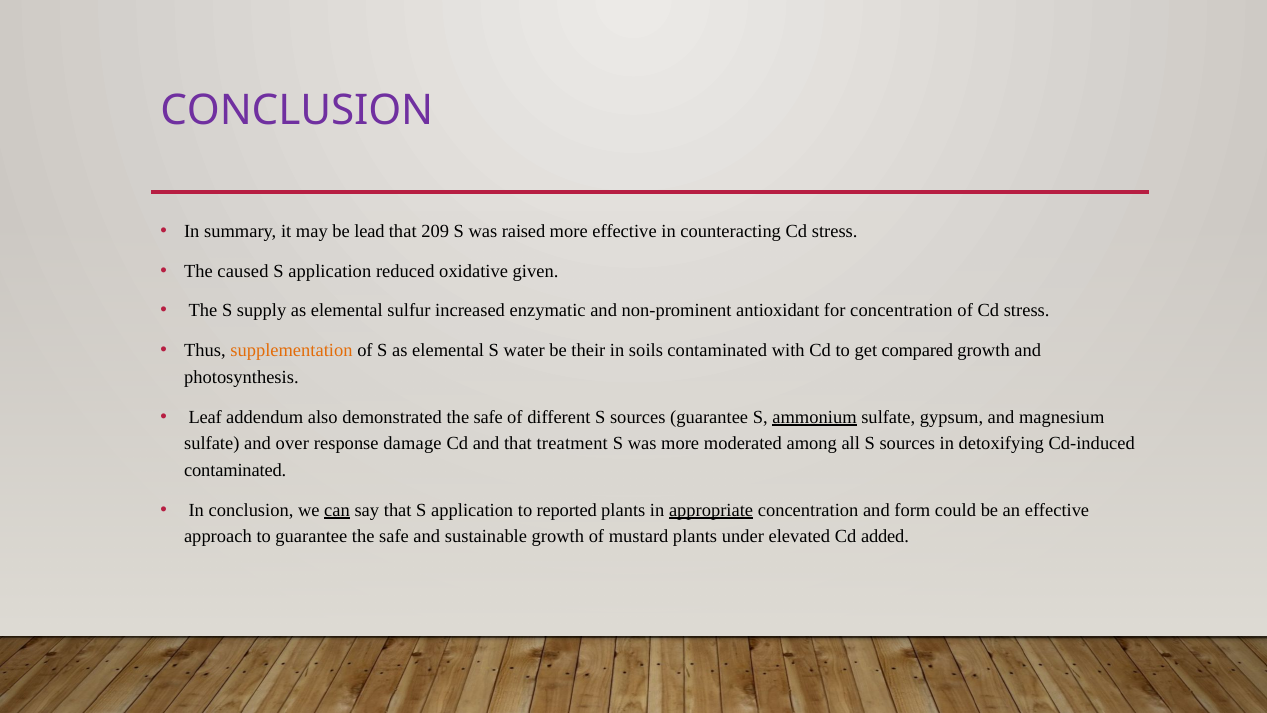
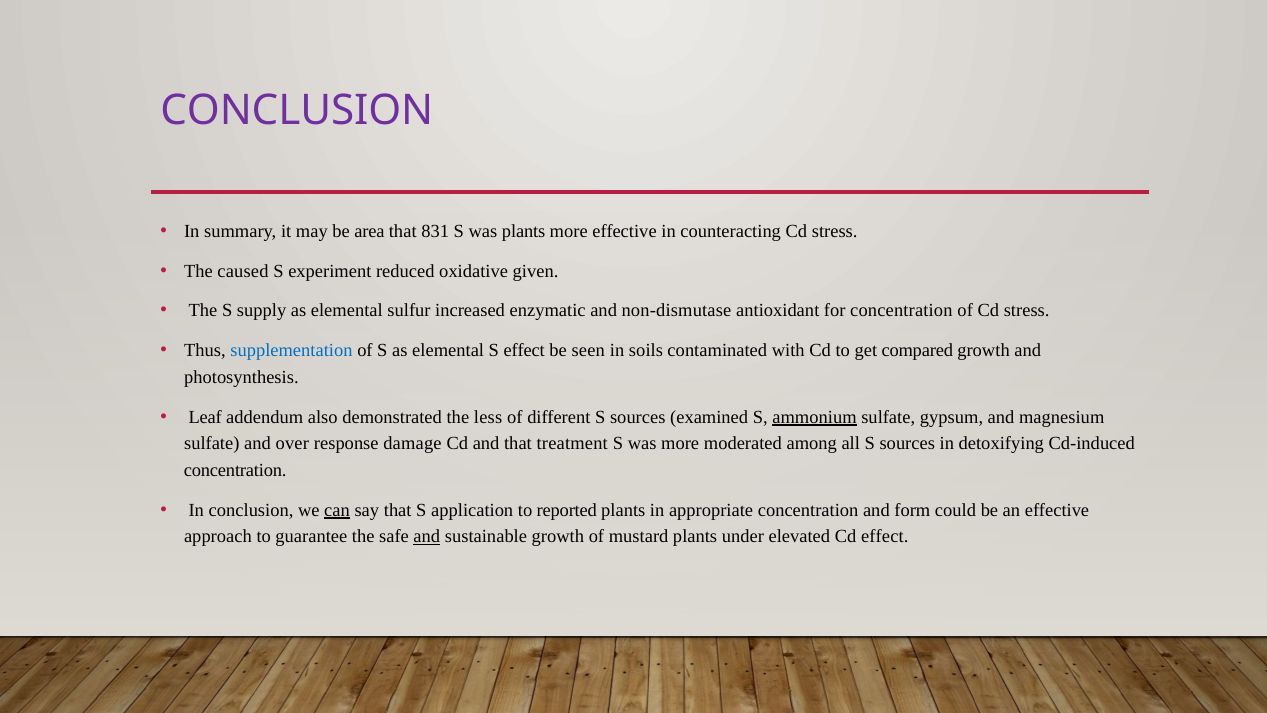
lead: lead -> area
209: 209 -> 831
was raised: raised -> plants
application at (330, 271): application -> experiment
non-prominent: non-prominent -> non-dismutase
supplementation colour: orange -> blue
S water: water -> effect
their: their -> seen
demonstrated the safe: safe -> less
sources guarantee: guarantee -> examined
contaminated at (235, 470): contaminated -> concentration
appropriate underline: present -> none
and at (427, 536) underline: none -> present
Cd added: added -> effect
